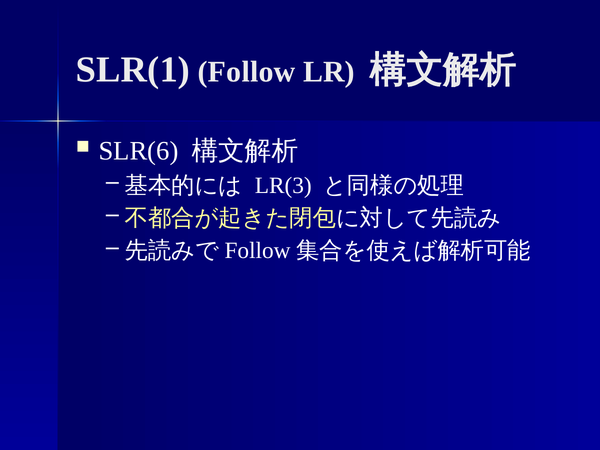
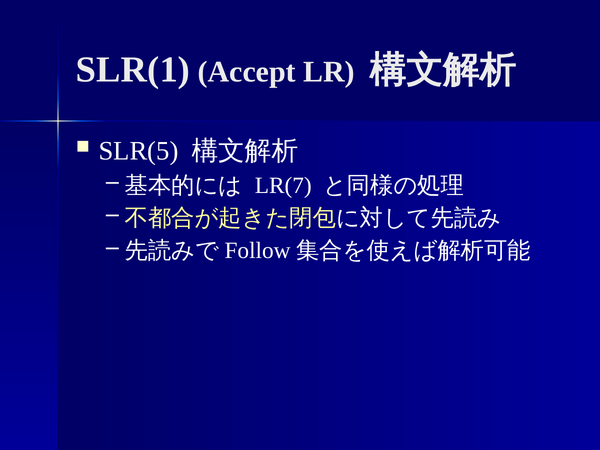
SLR(1 Follow: Follow -> Accept
SLR(6: SLR(6 -> SLR(5
LR(3: LR(3 -> LR(7
